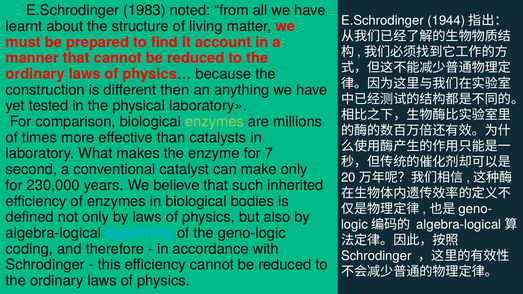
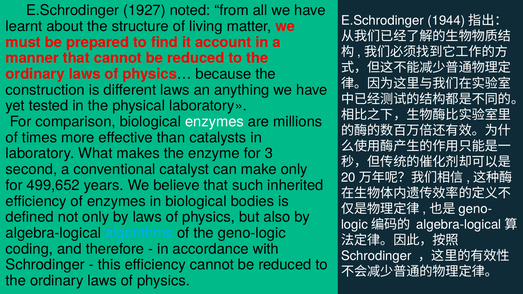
1983: 1983 -> 1927
different then: then -> laws
enzymes at (214, 122) colour: light green -> white
7: 7 -> 3
230,000: 230,000 -> 499,652
